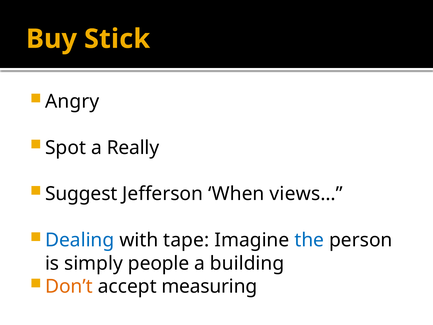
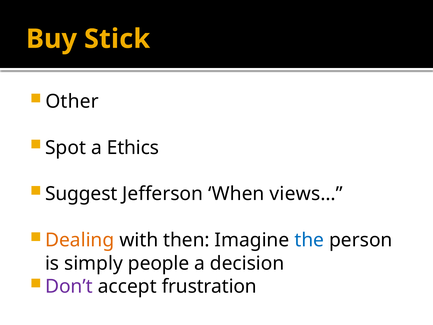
Angry: Angry -> Other
Really: Really -> Ethics
Dealing colour: blue -> orange
tape: tape -> then
building: building -> decision
Don’t colour: orange -> purple
measuring: measuring -> frustration
